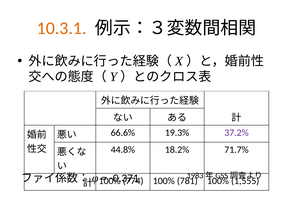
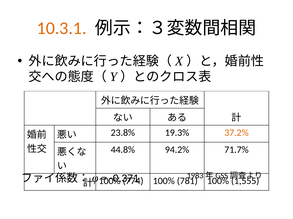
66.6%: 66.6% -> 23.8%
37.2% colour: purple -> orange
18.2%: 18.2% -> 94.2%
